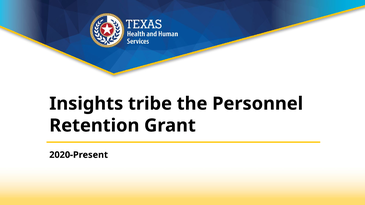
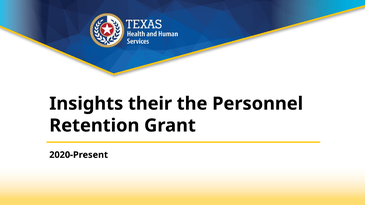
tribe: tribe -> their
